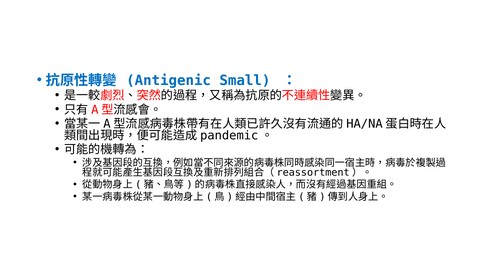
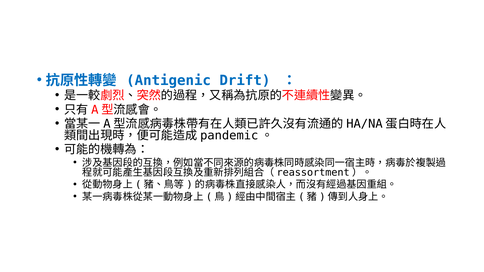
Small: Small -> Drift
